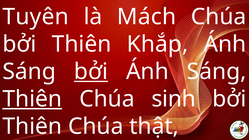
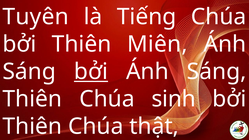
Mách: Mách -> Tiếng
Khắp: Khắp -> Miên
Thiên at (32, 99) underline: present -> none
